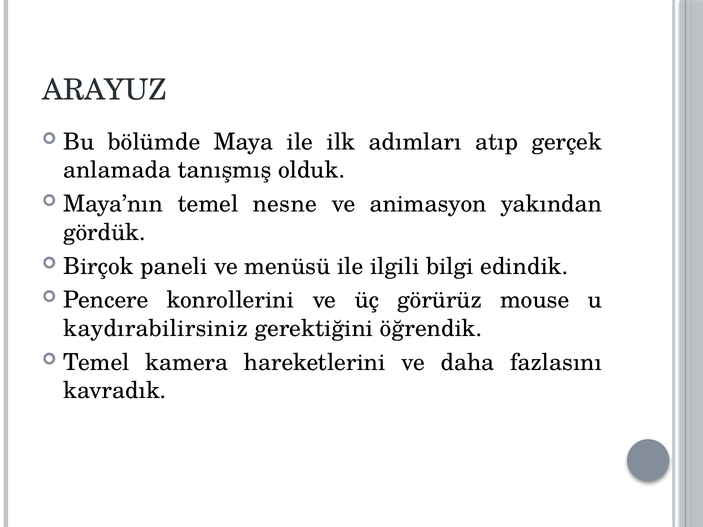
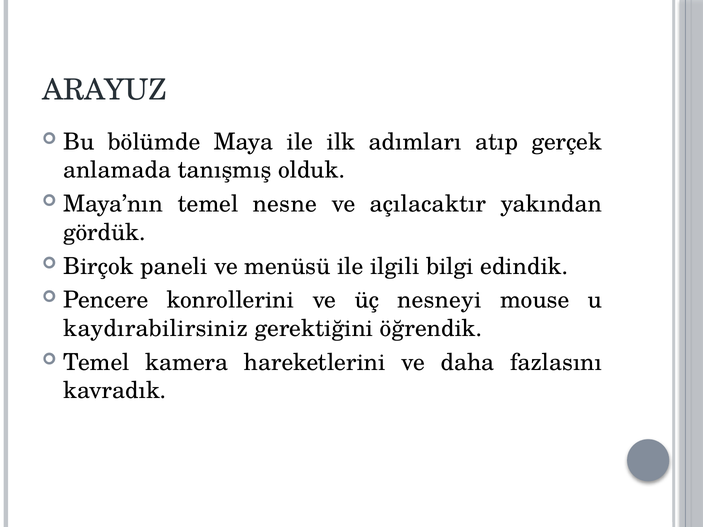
animasyon: animasyon -> açılacaktır
görürüz: görürüz -> nesneyi
